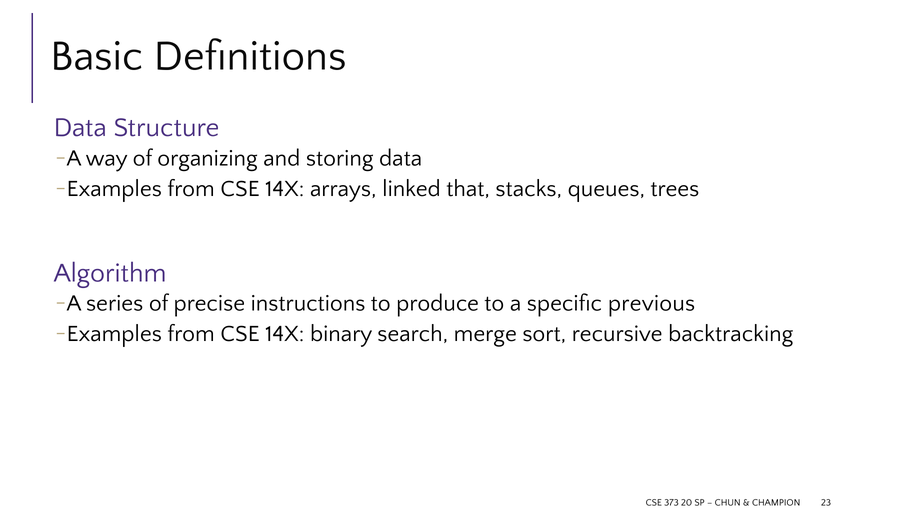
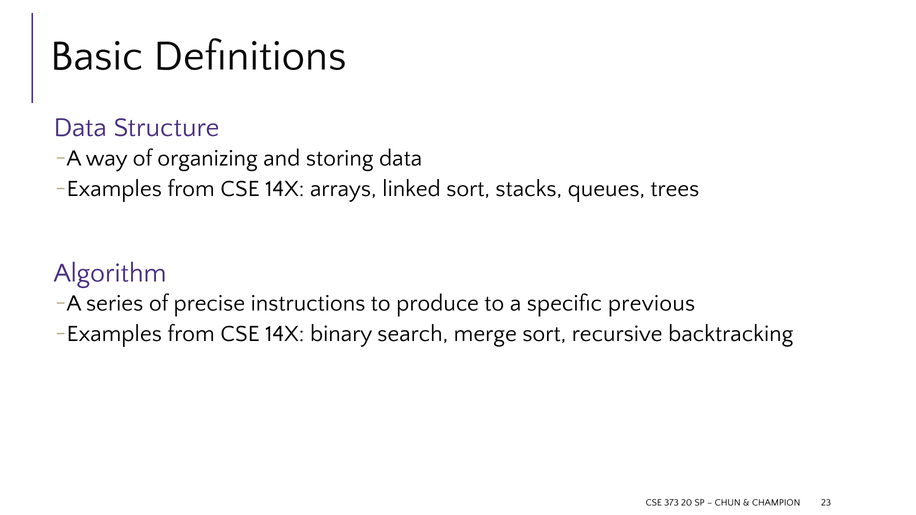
linked that: that -> sort
